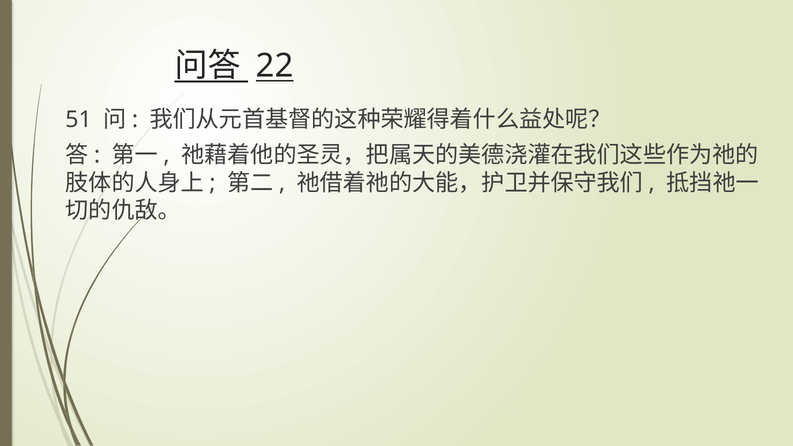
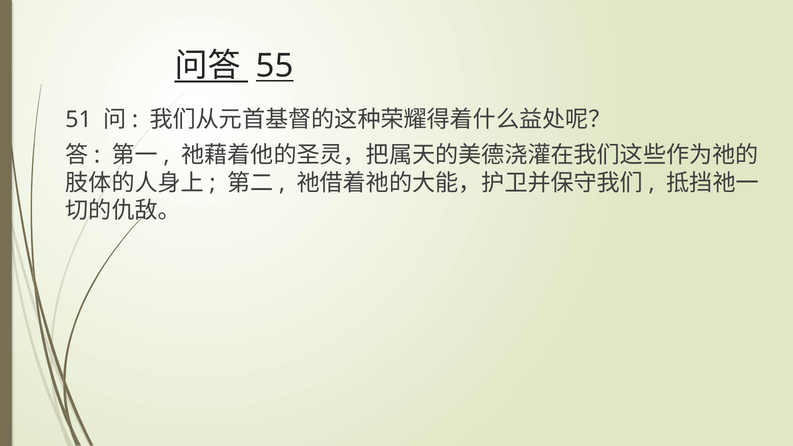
22: 22 -> 55
